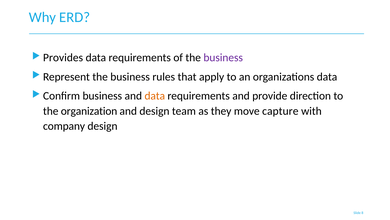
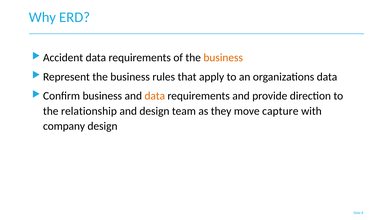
Provides: Provides -> Accident
business at (223, 57) colour: purple -> orange
organization: organization -> relationship
